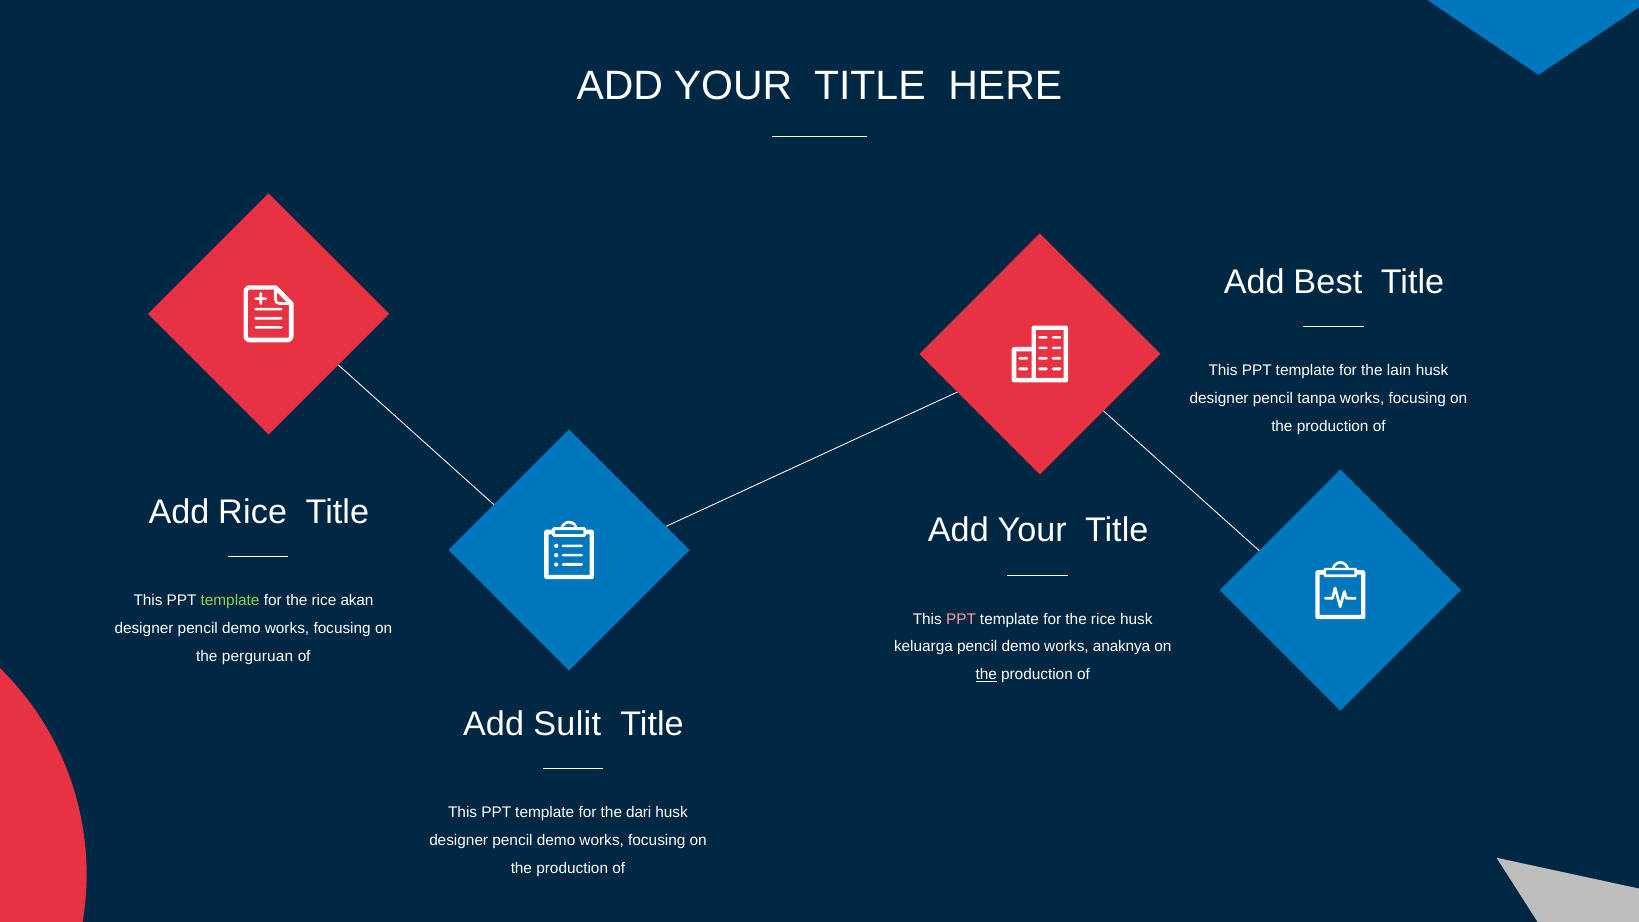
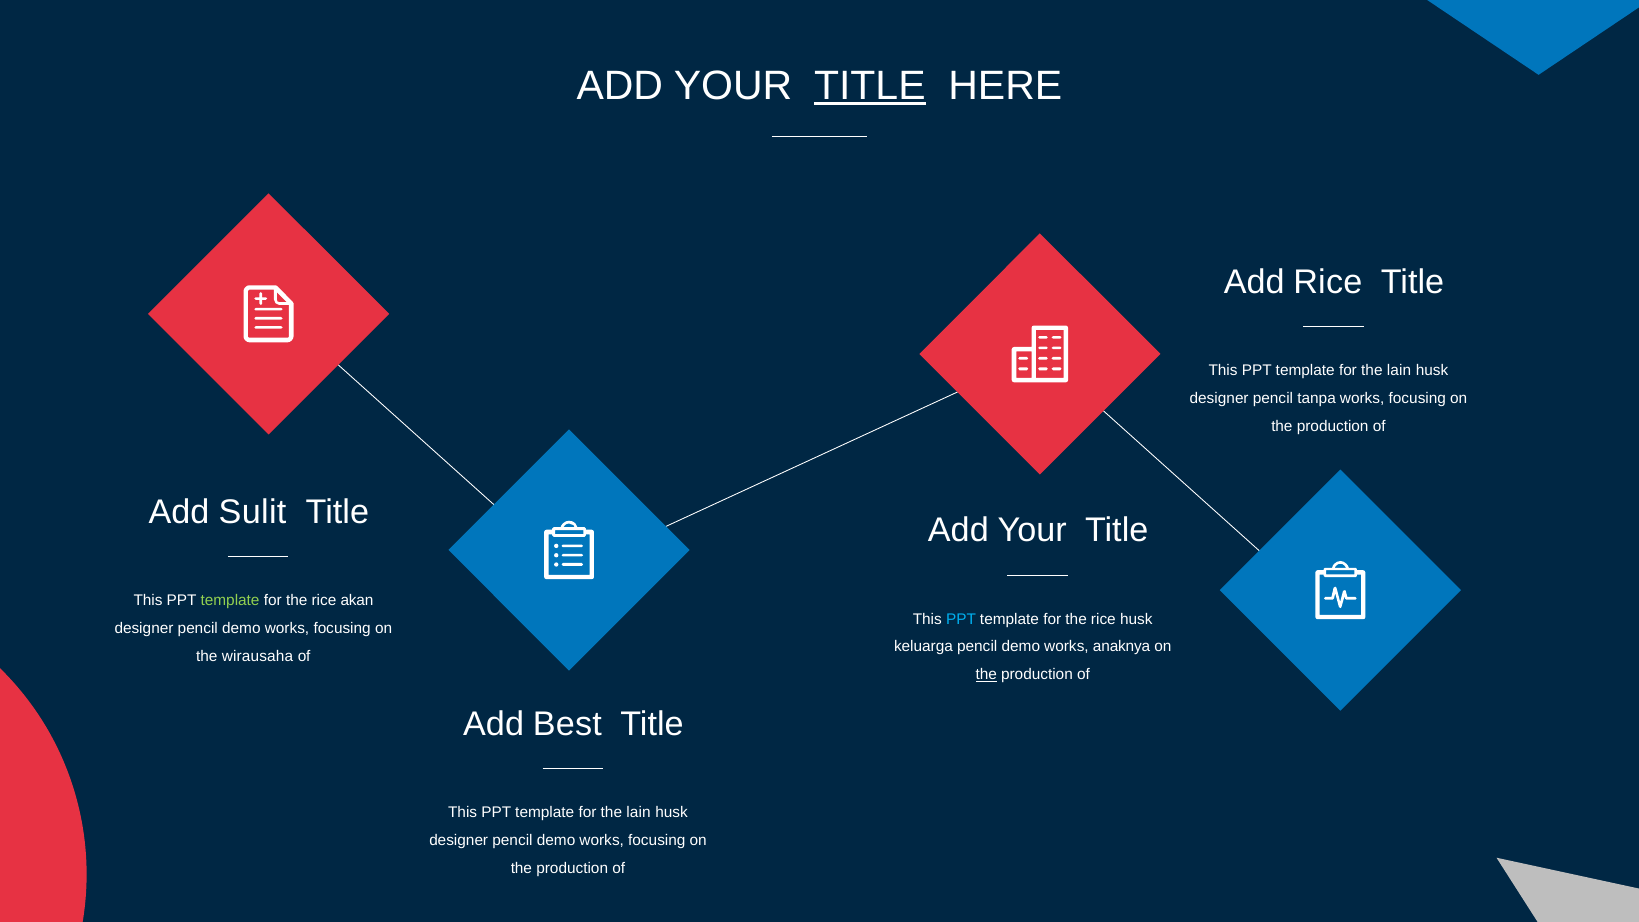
TITLE at (870, 86) underline: none -> present
Add Best: Best -> Rice
Add Rice: Rice -> Sulit
PPT at (961, 619) colour: pink -> light blue
perguruan: perguruan -> wirausaha
Sulit: Sulit -> Best
dari at (639, 813): dari -> lain
